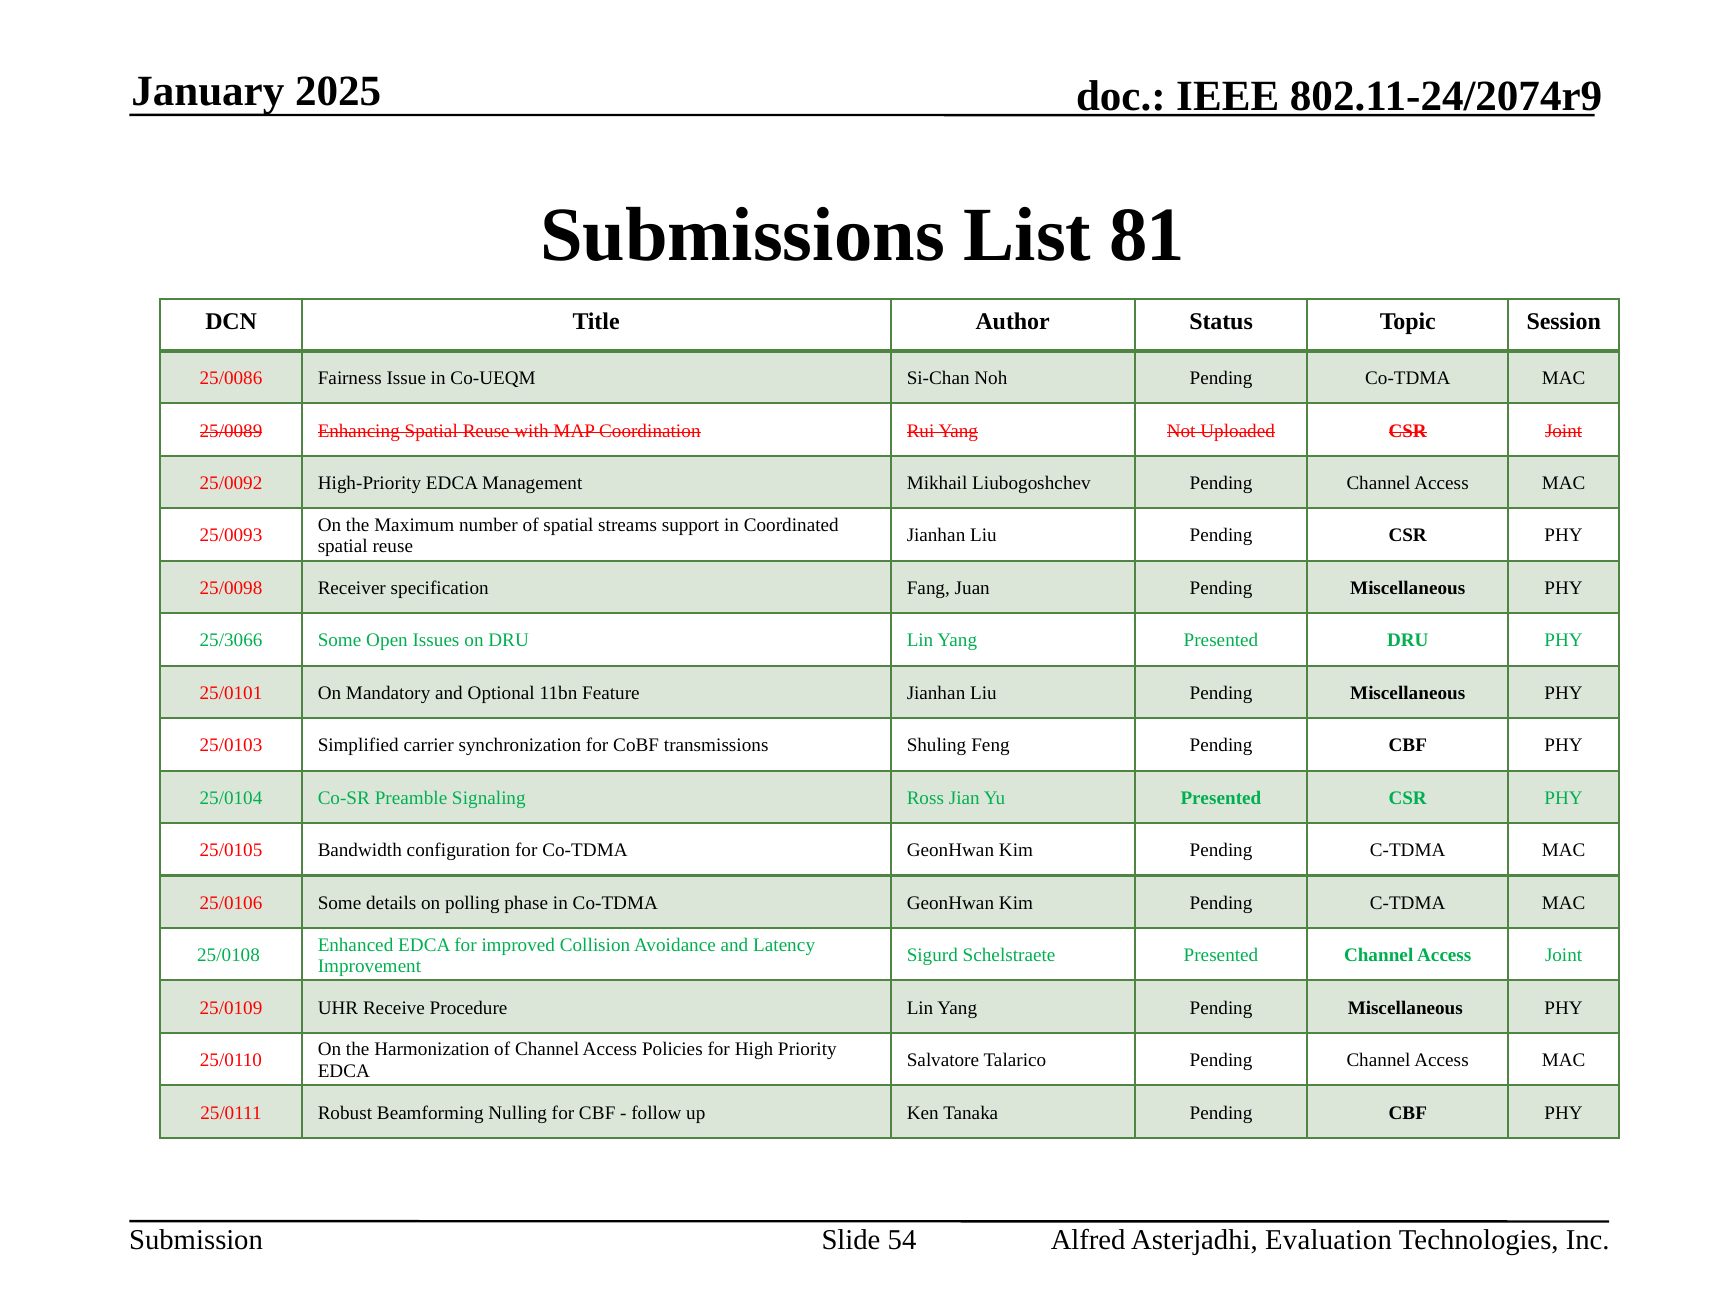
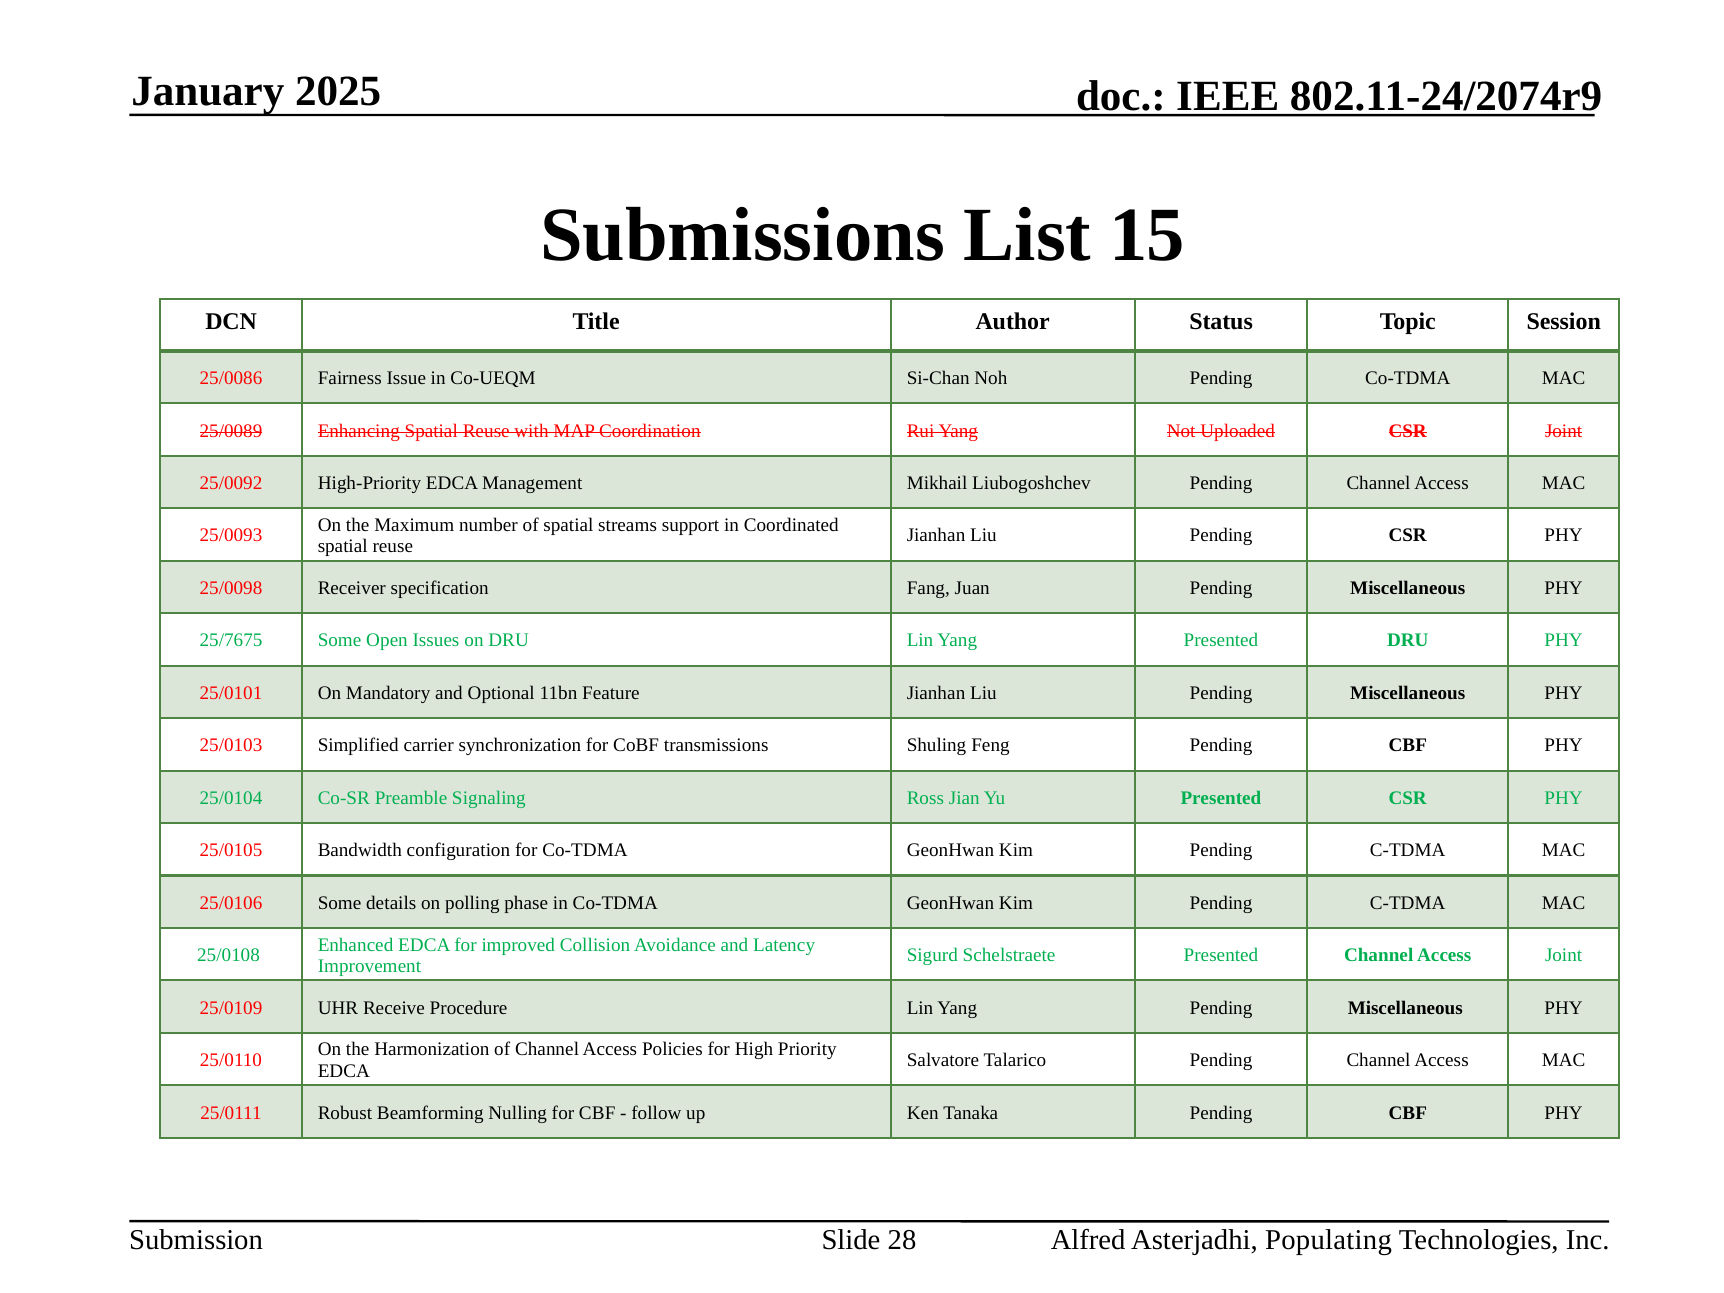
81: 81 -> 15
25/3066: 25/3066 -> 25/7675
54: 54 -> 28
Evaluation: Evaluation -> Populating
